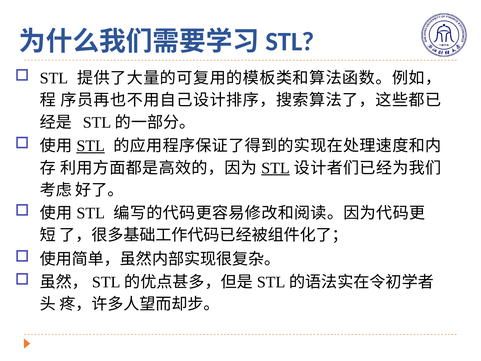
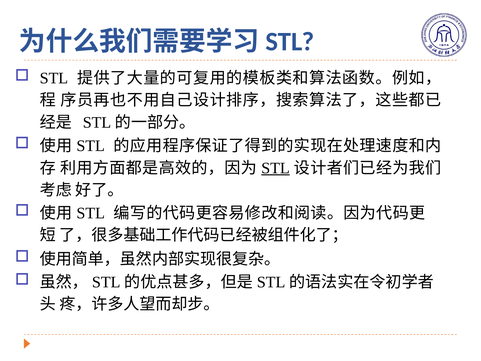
STL at (91, 146) underline: present -> none
